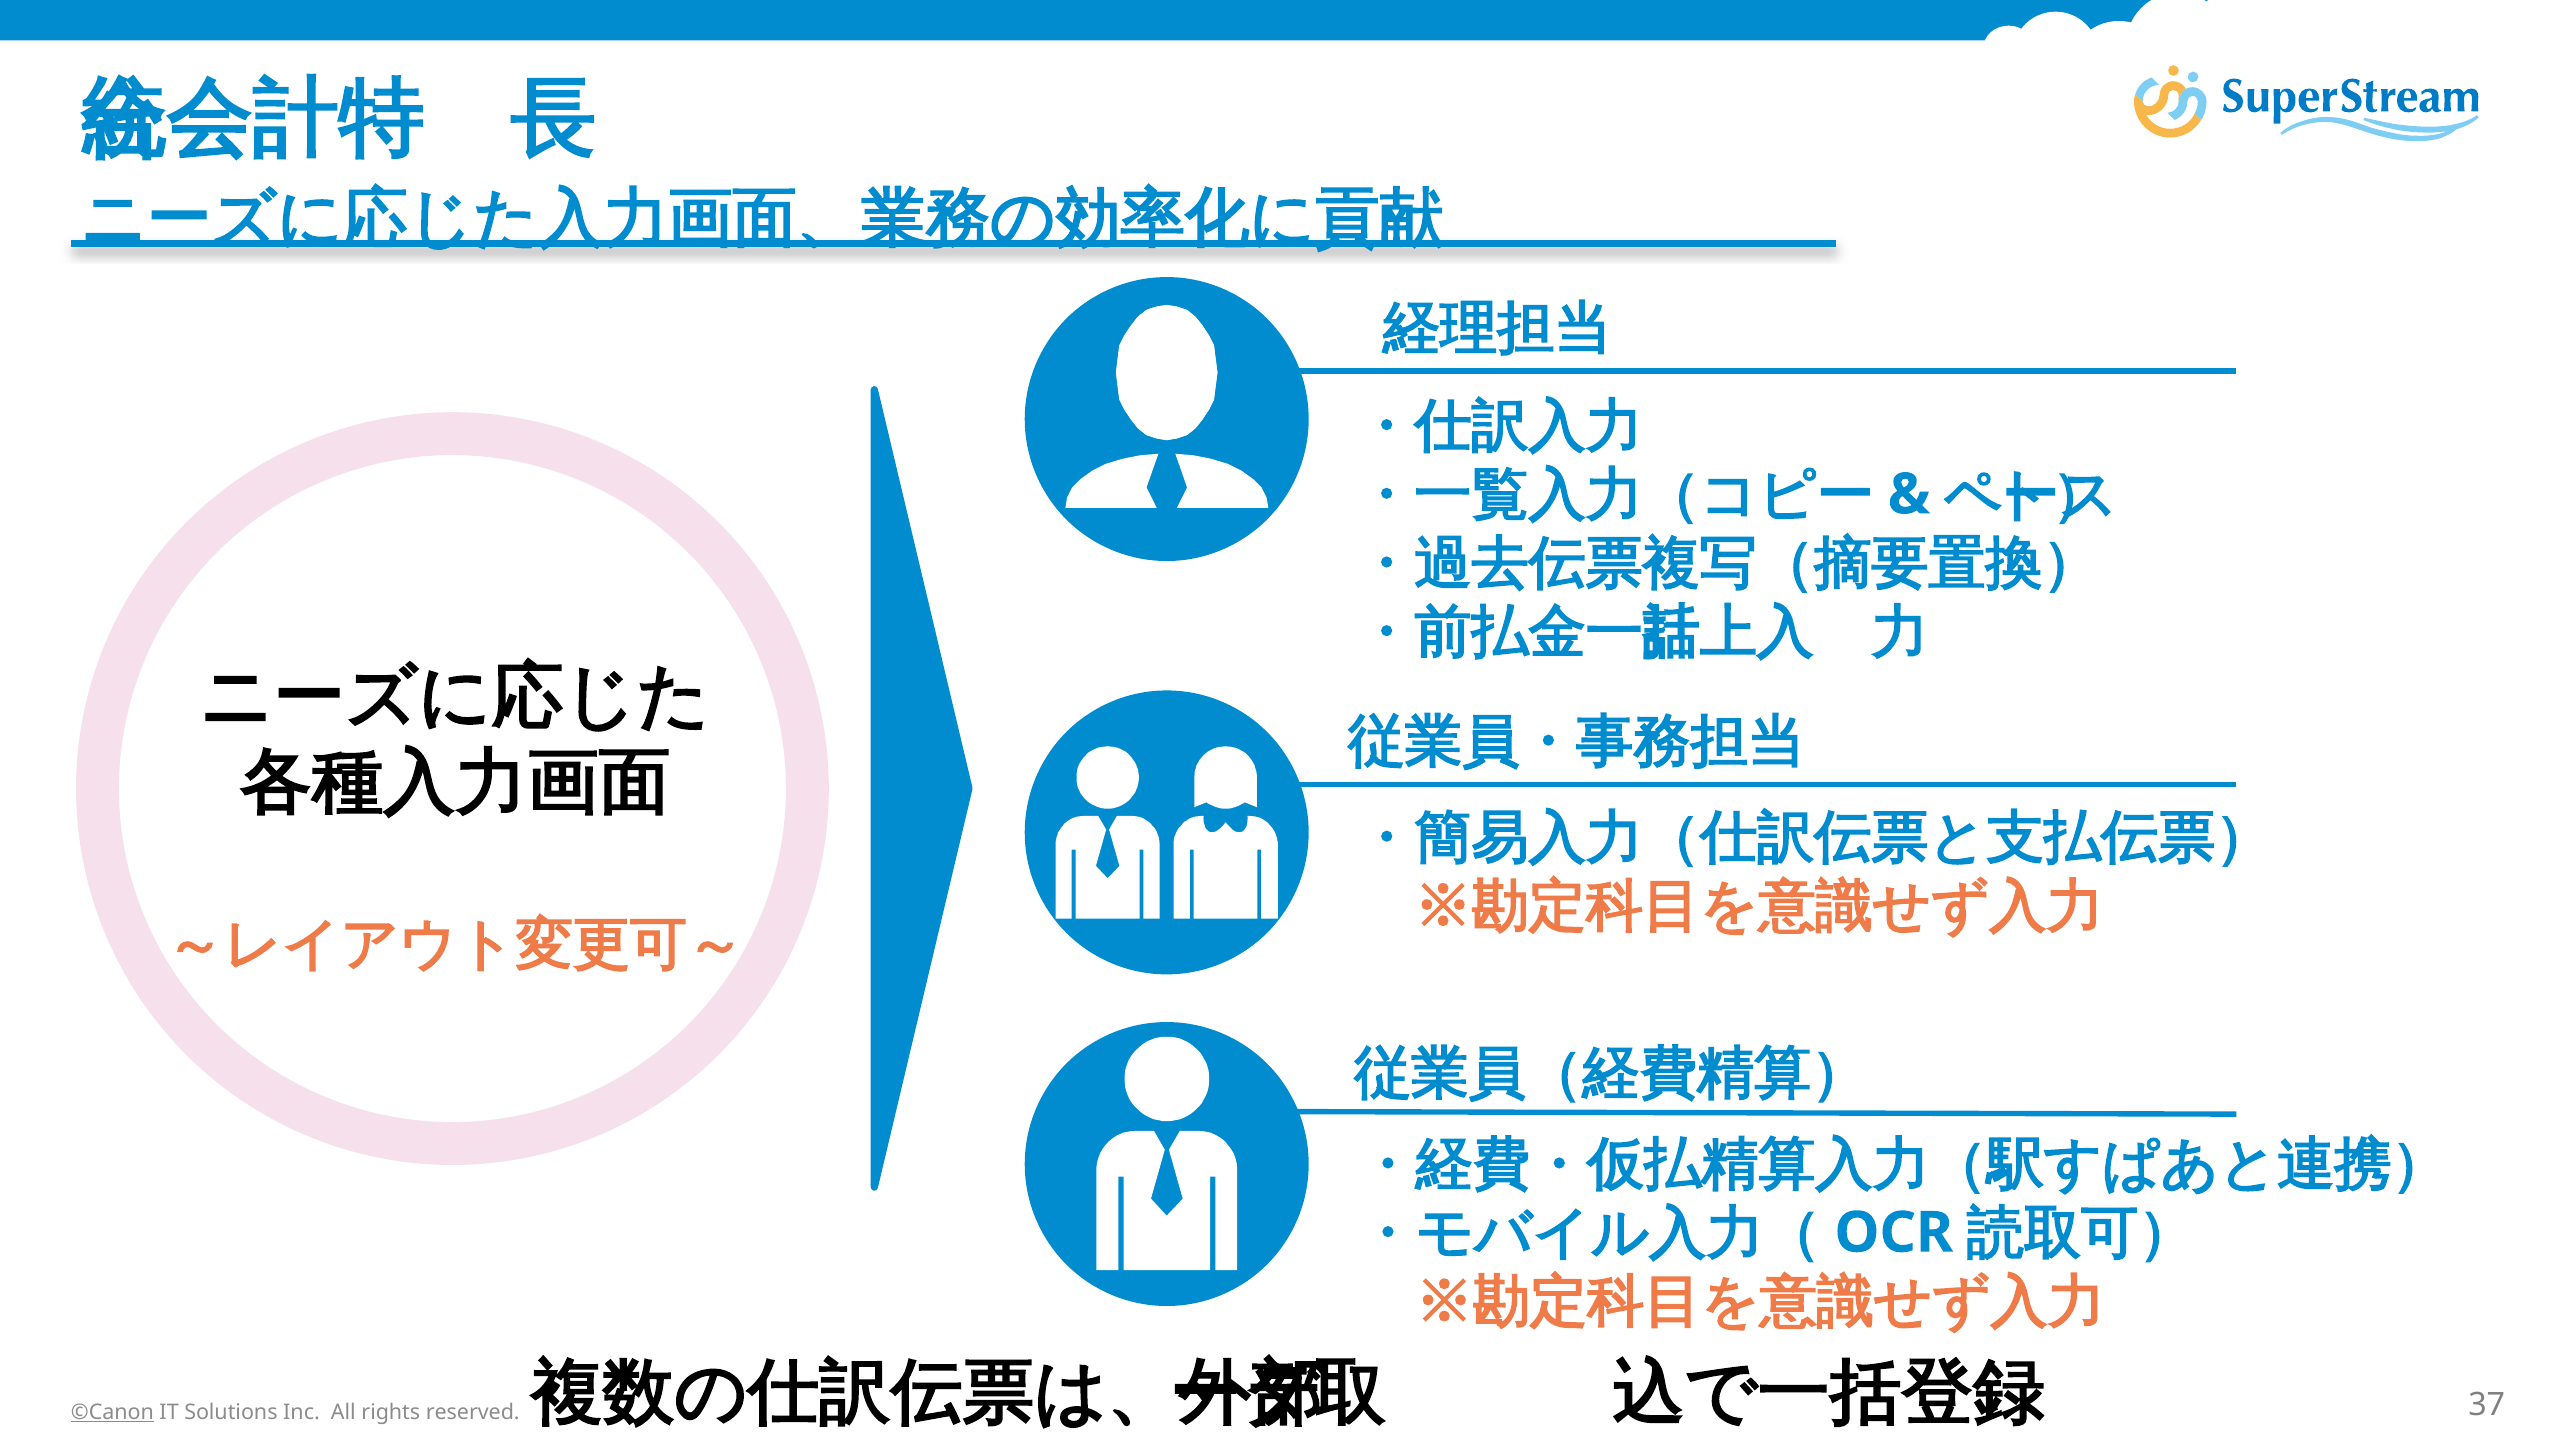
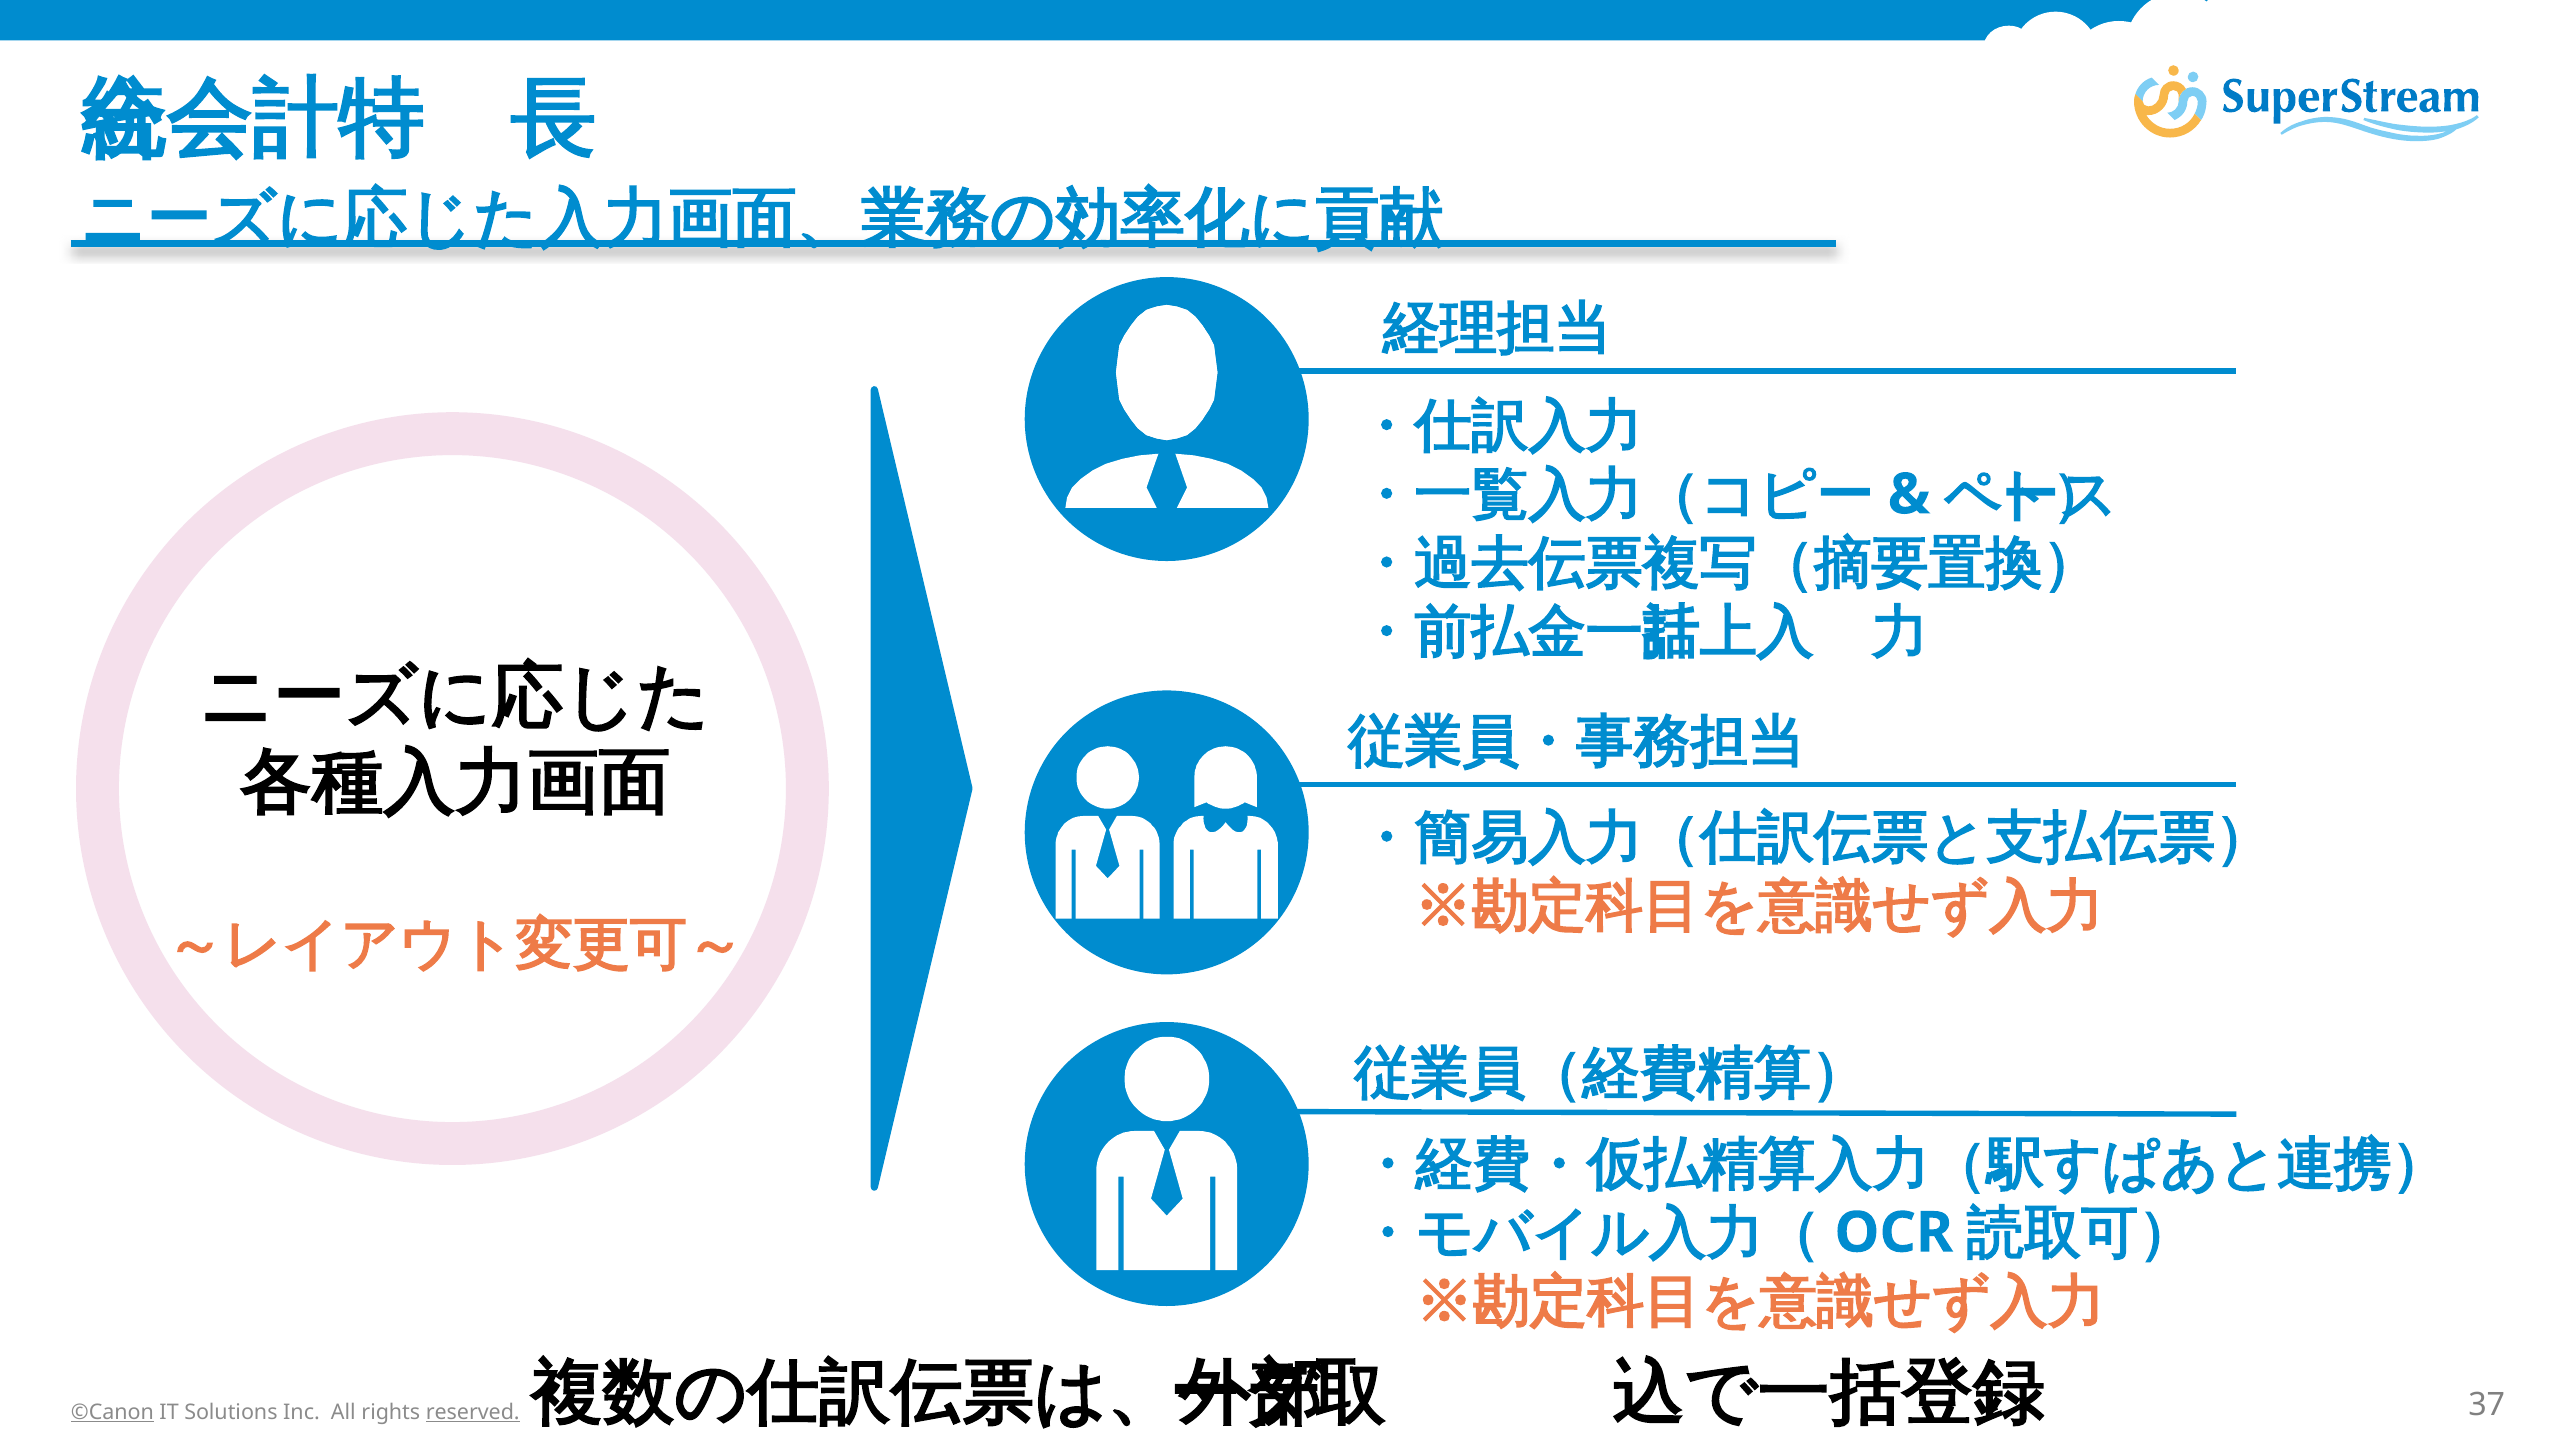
reserved underline: none -> present
